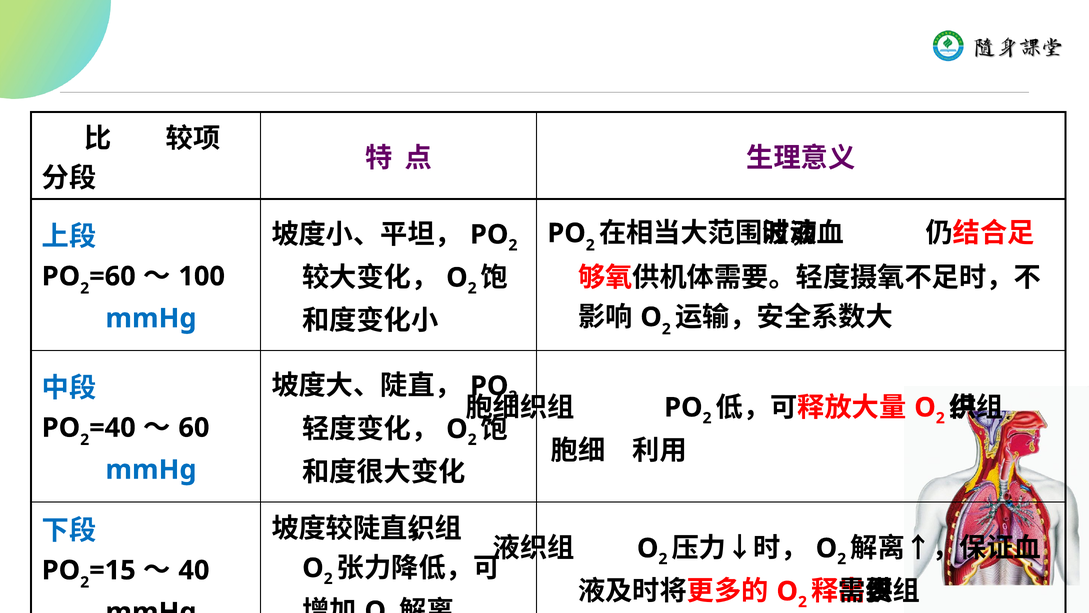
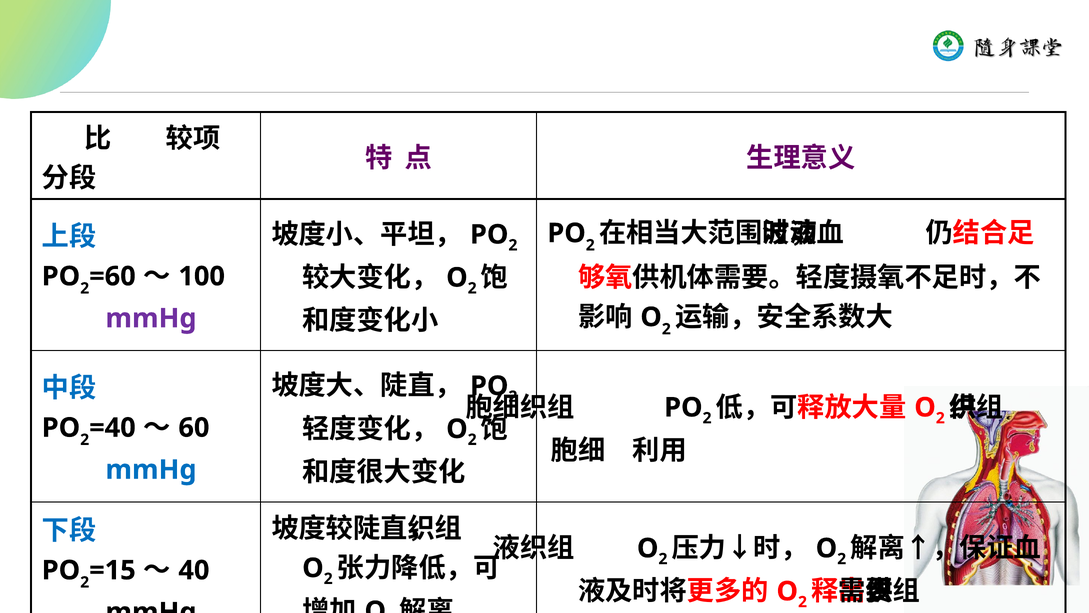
mmHg at (151, 318) colour: blue -> purple
